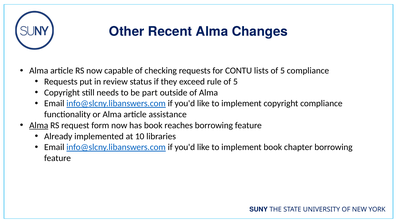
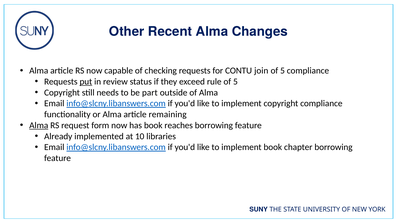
lists: lists -> join
put underline: none -> present
assistance: assistance -> remaining
